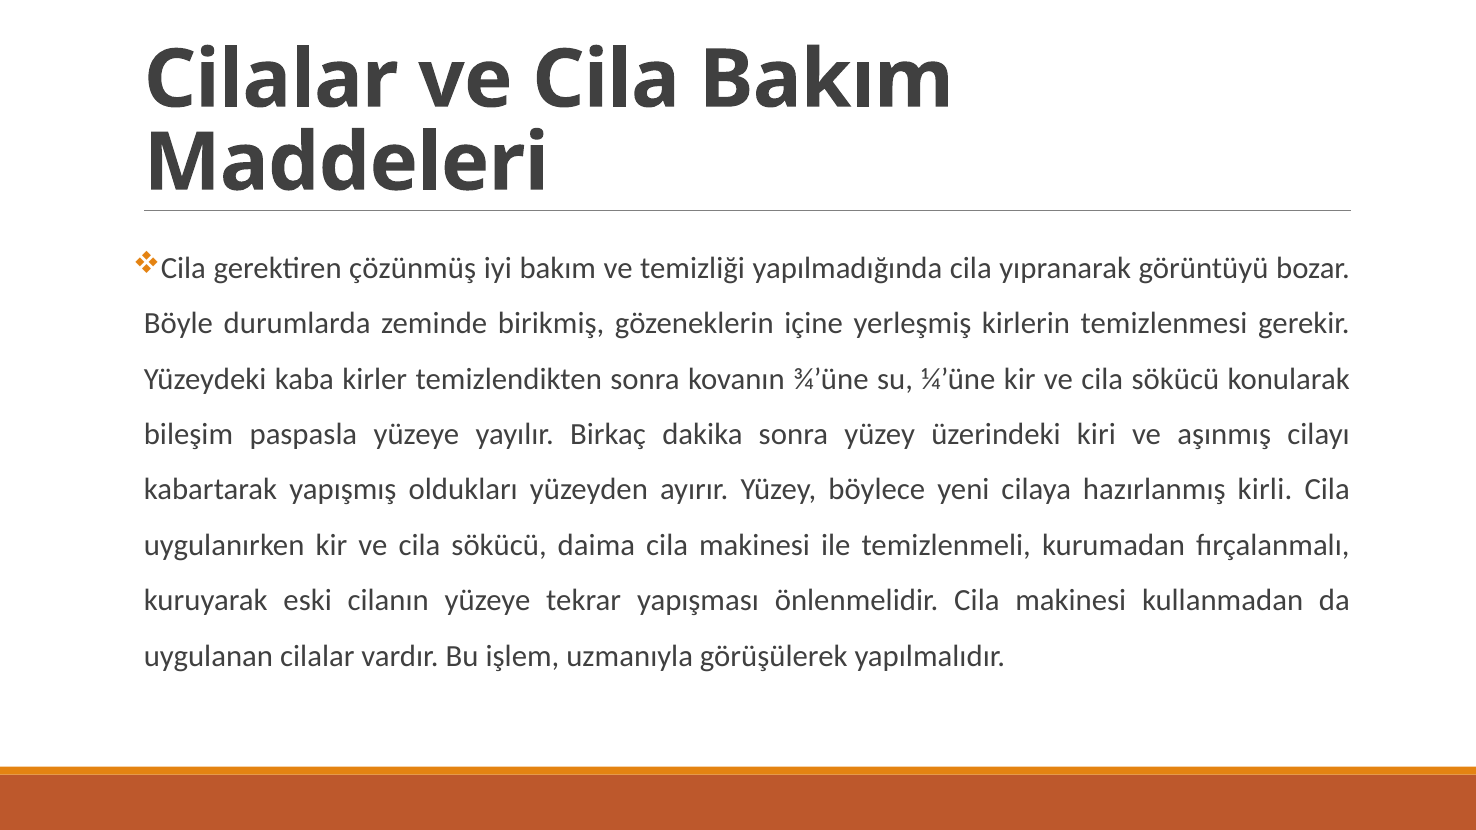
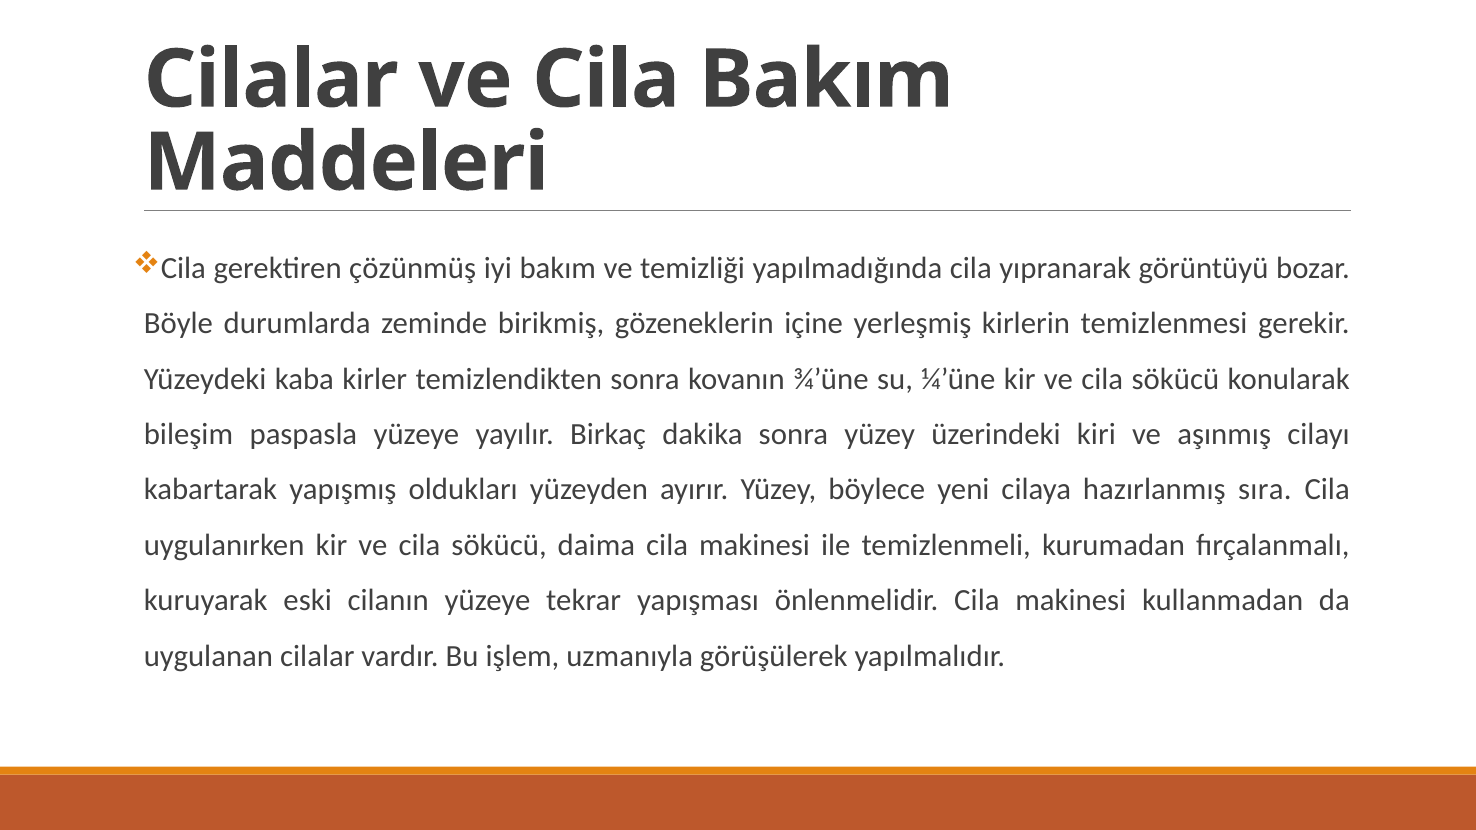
kirli: kirli -> sıra
